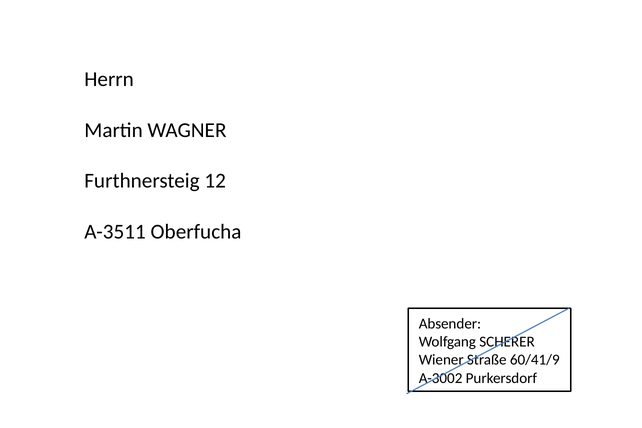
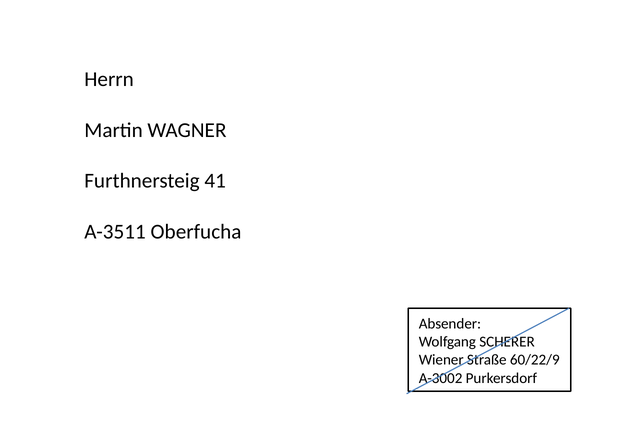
12: 12 -> 41
60/41/9: 60/41/9 -> 60/22/9
